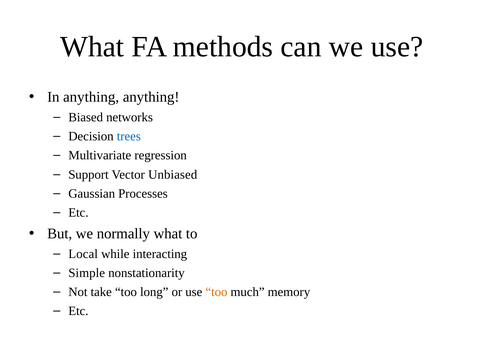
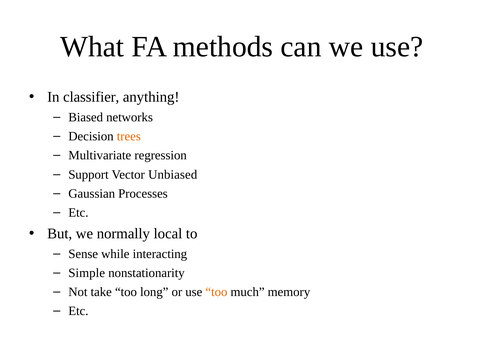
In anything: anything -> classifier
trees colour: blue -> orange
normally what: what -> local
Local: Local -> Sense
